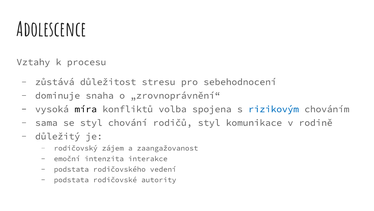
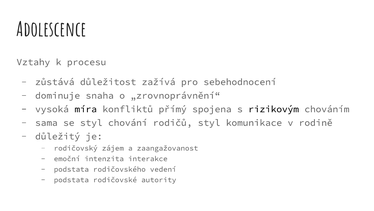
stresu: stresu -> zažívá
volba: volba -> přímý
rizikovým colour: blue -> black
